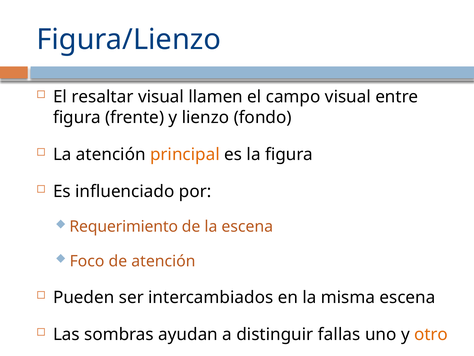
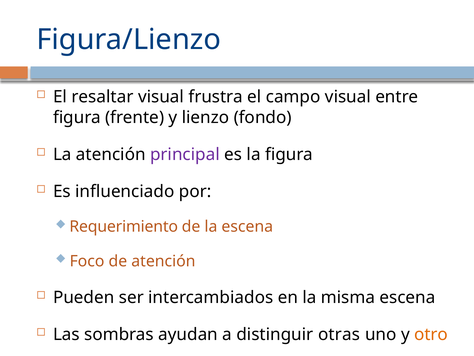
llamen: llamen -> frustra
principal colour: orange -> purple
fallas: fallas -> otras
